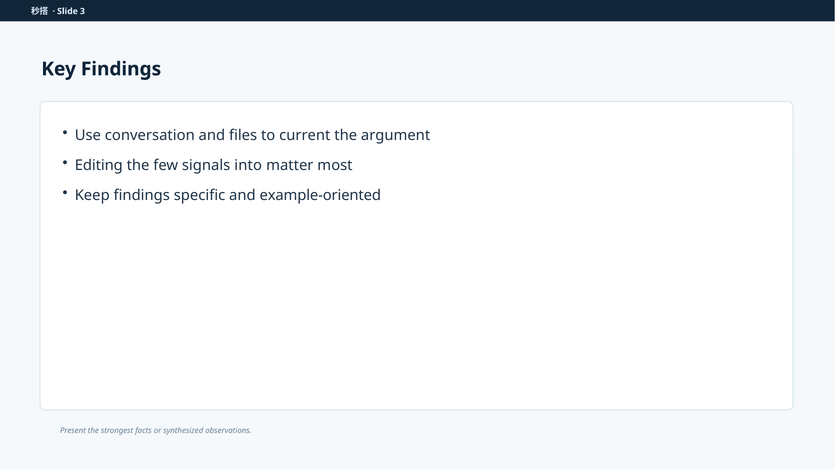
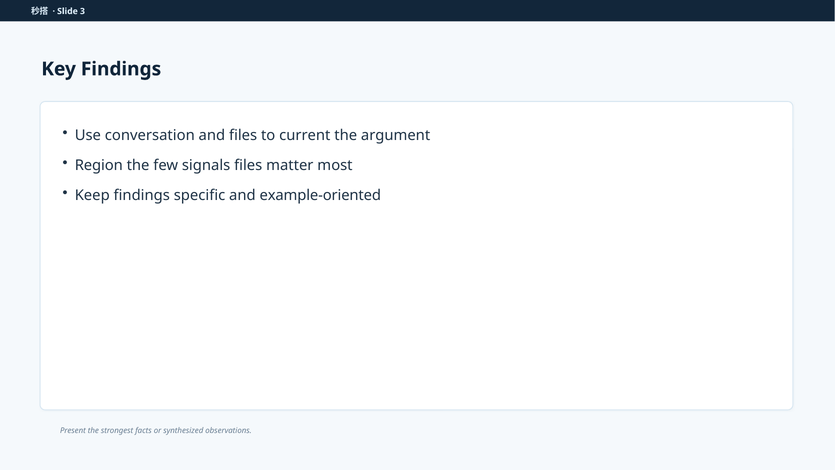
Editing: Editing -> Region
signals into: into -> files
